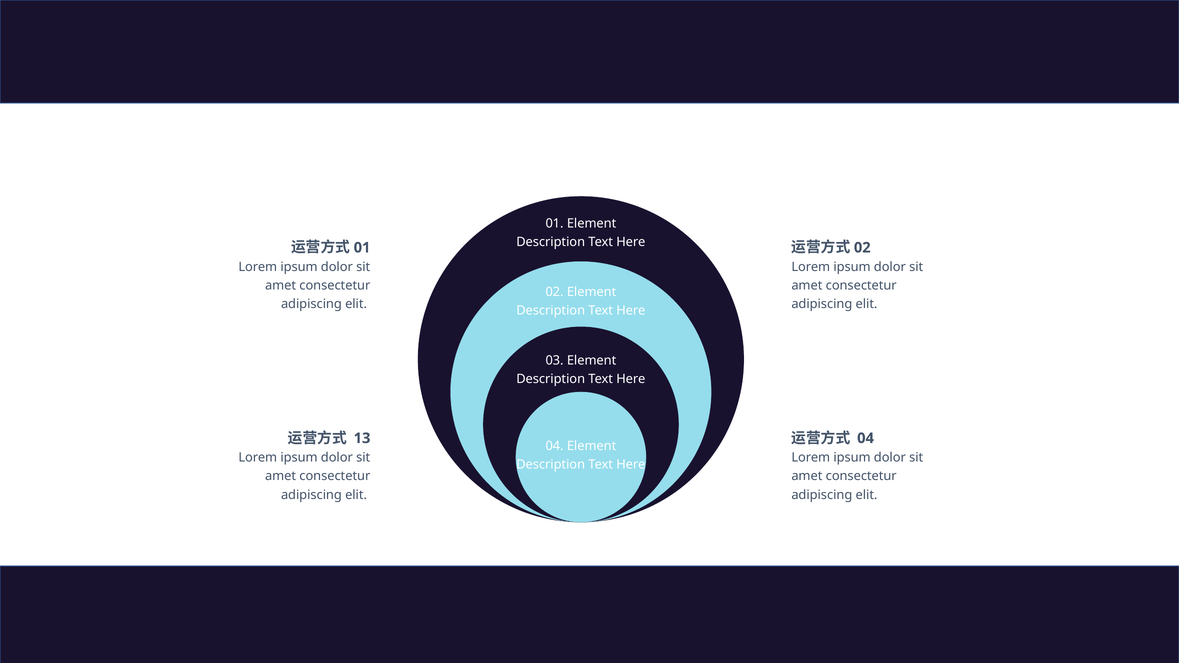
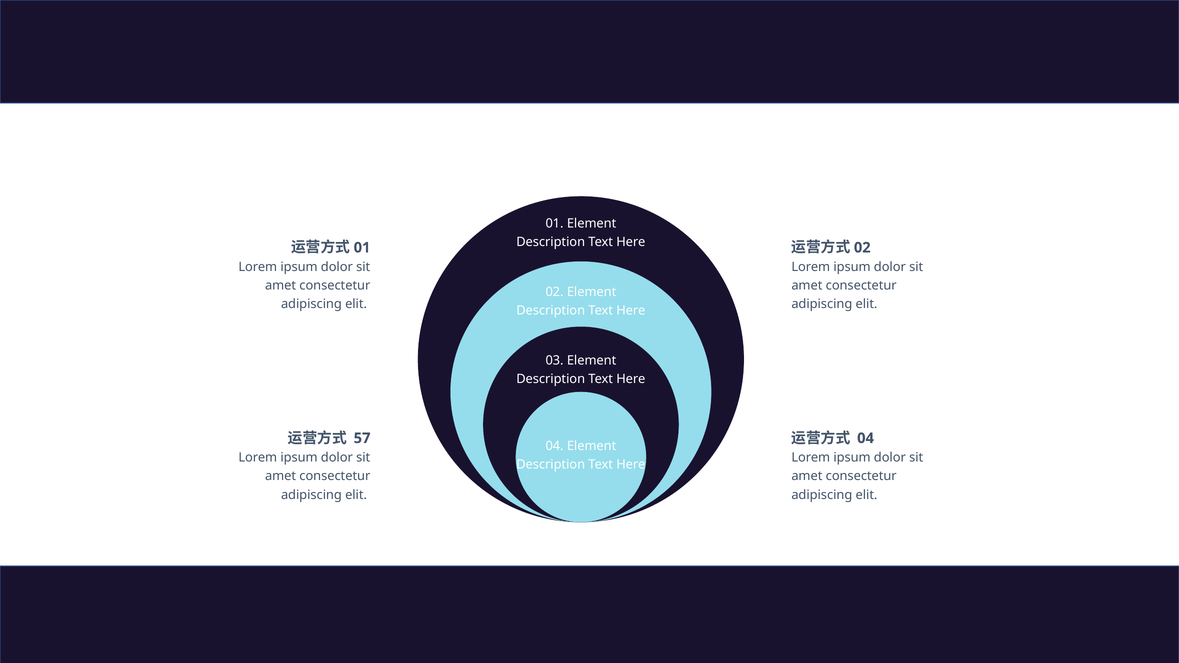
13: 13 -> 57
